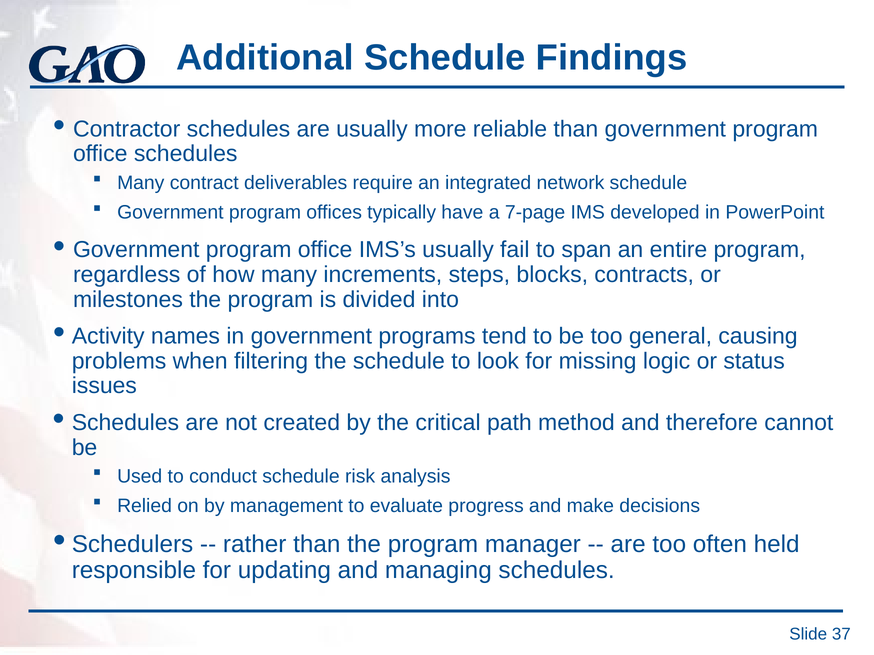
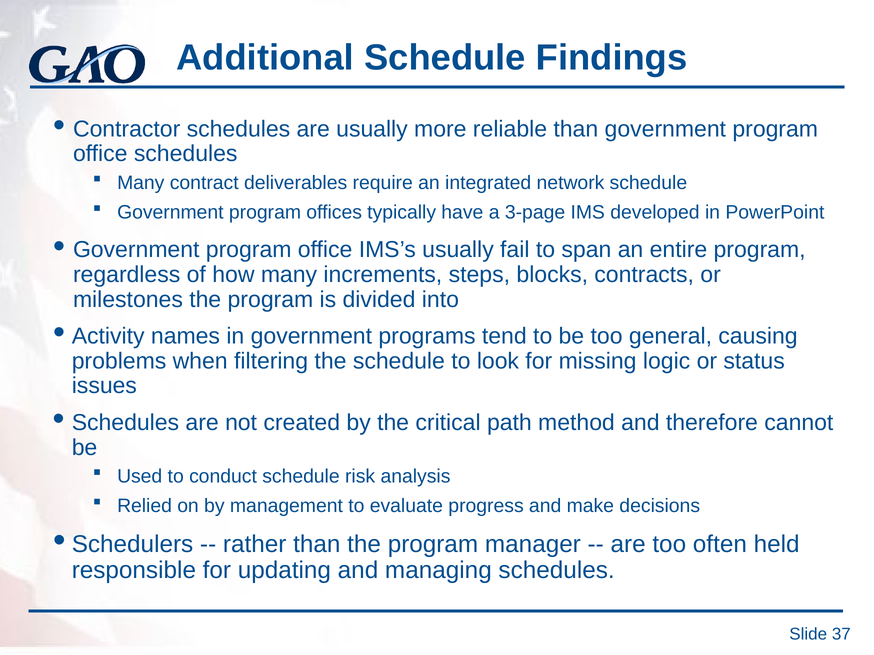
7-page: 7-page -> 3-page
